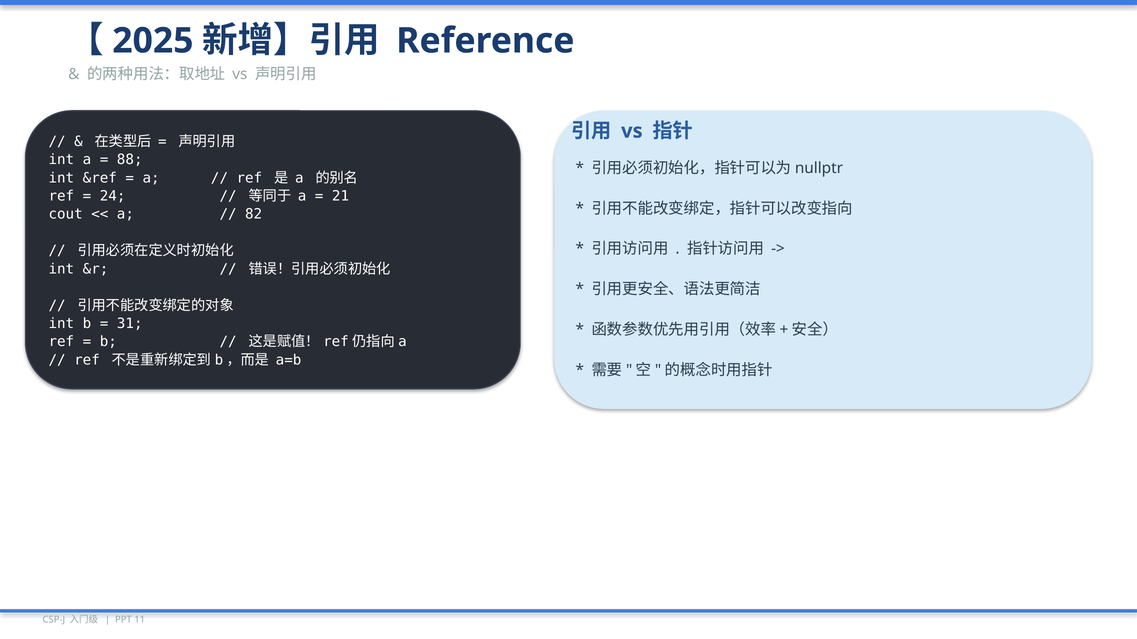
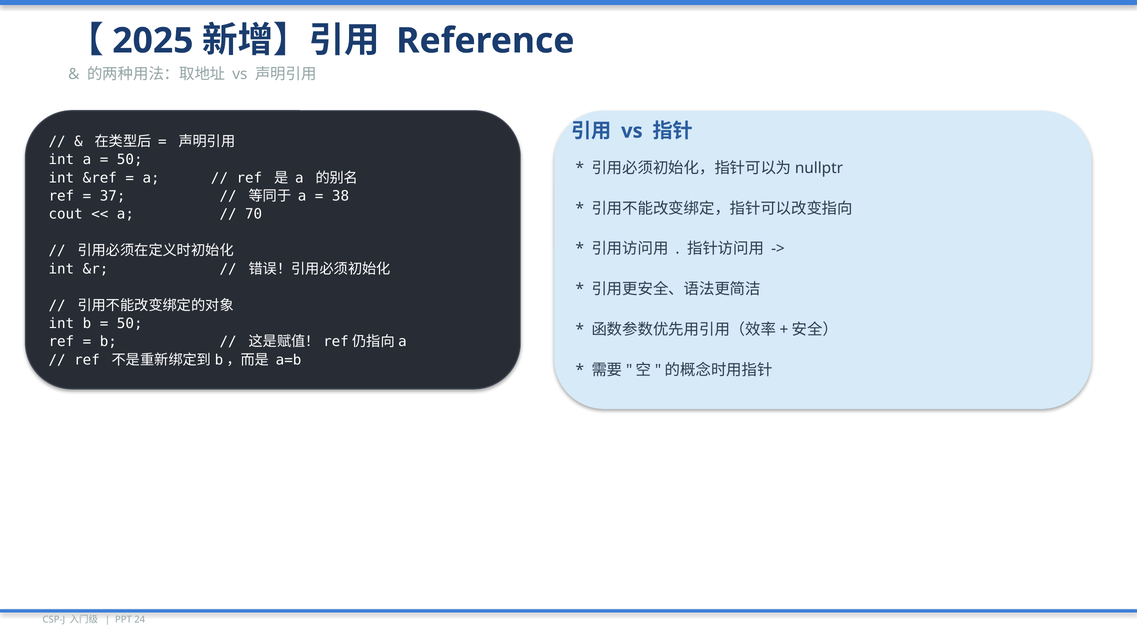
88 at (130, 160): 88 -> 50
24: 24 -> 37
21: 21 -> 38
82: 82 -> 70
31 at (130, 324): 31 -> 50
11: 11 -> 24
